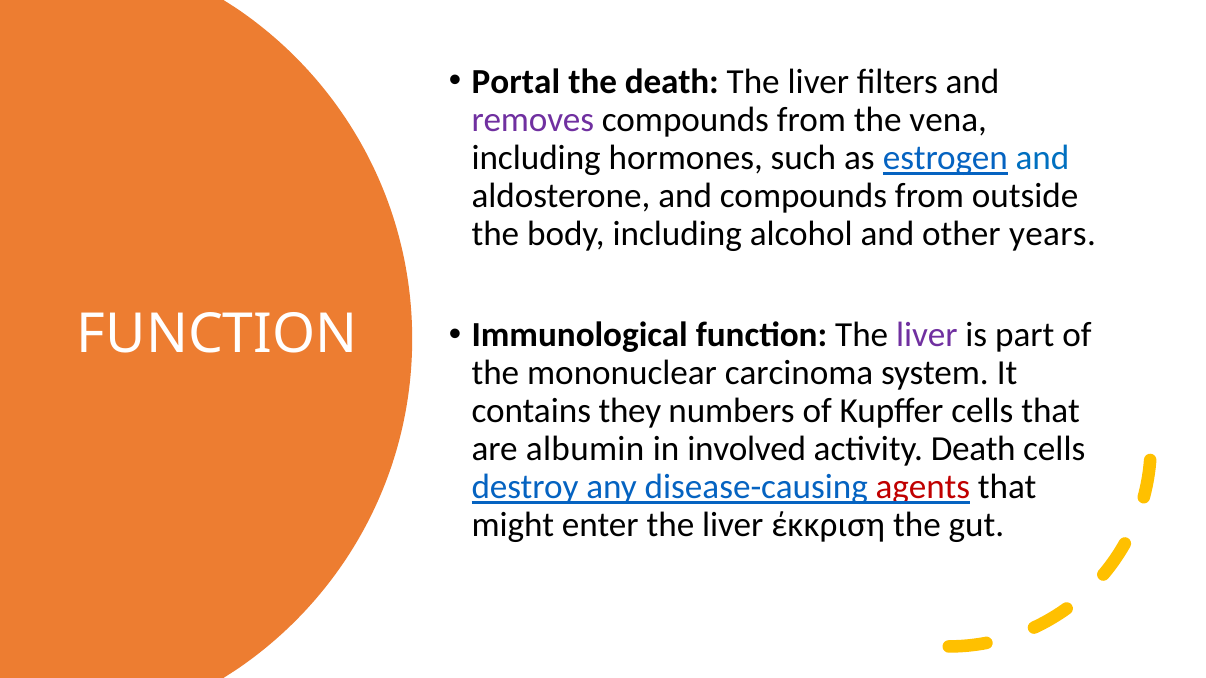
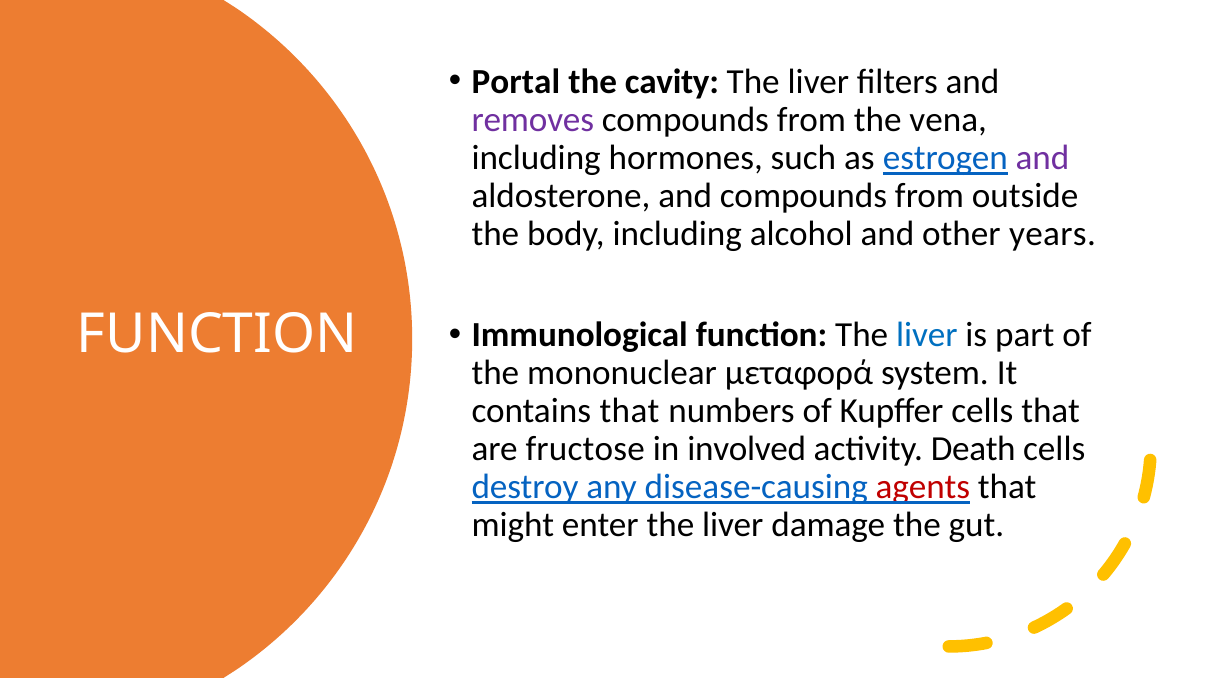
the death: death -> cavity
and at (1043, 158) colour: blue -> purple
liver at (927, 335) colour: purple -> blue
carcinoma: carcinoma -> μεταφορά
contains they: they -> that
albumin: albumin -> fructose
έκκριση: έκκριση -> damage
